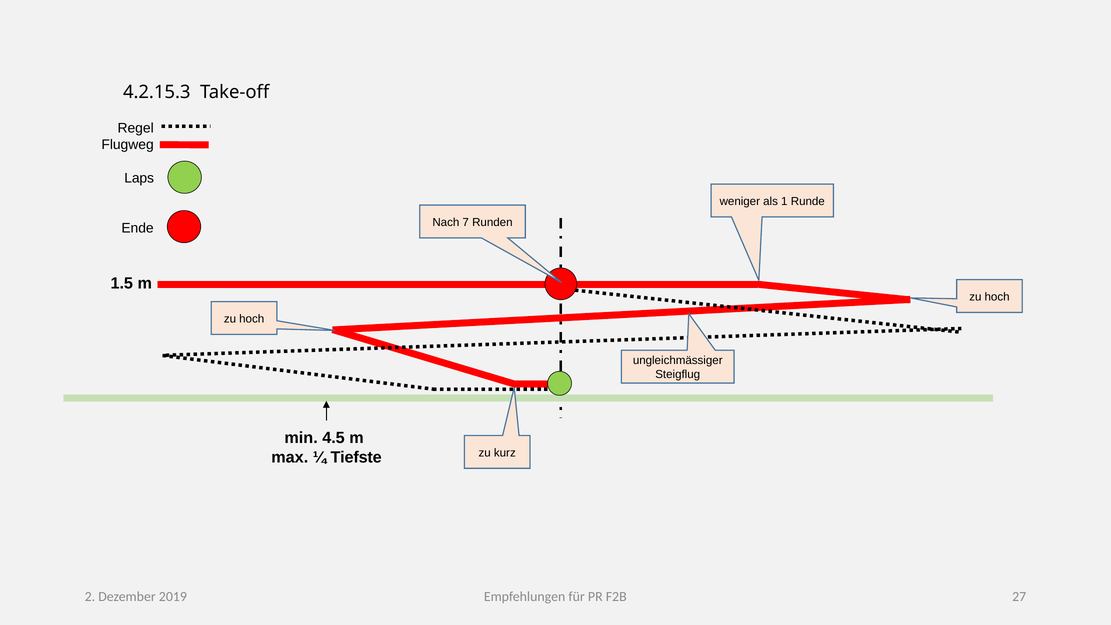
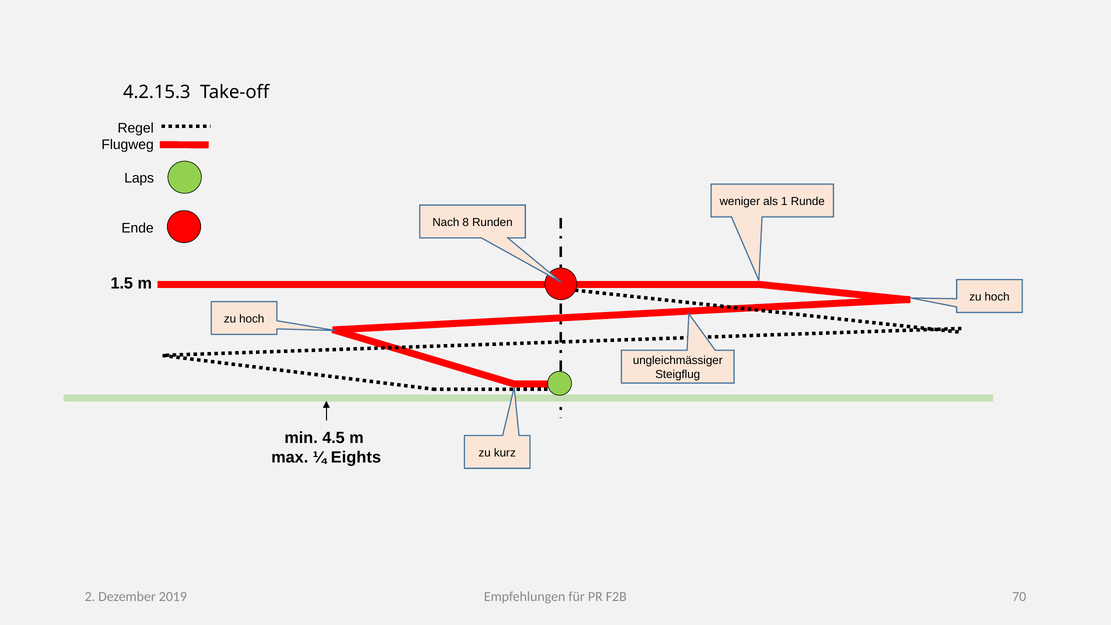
7: 7 -> 8
Tiefste: Tiefste -> Eights
27: 27 -> 70
